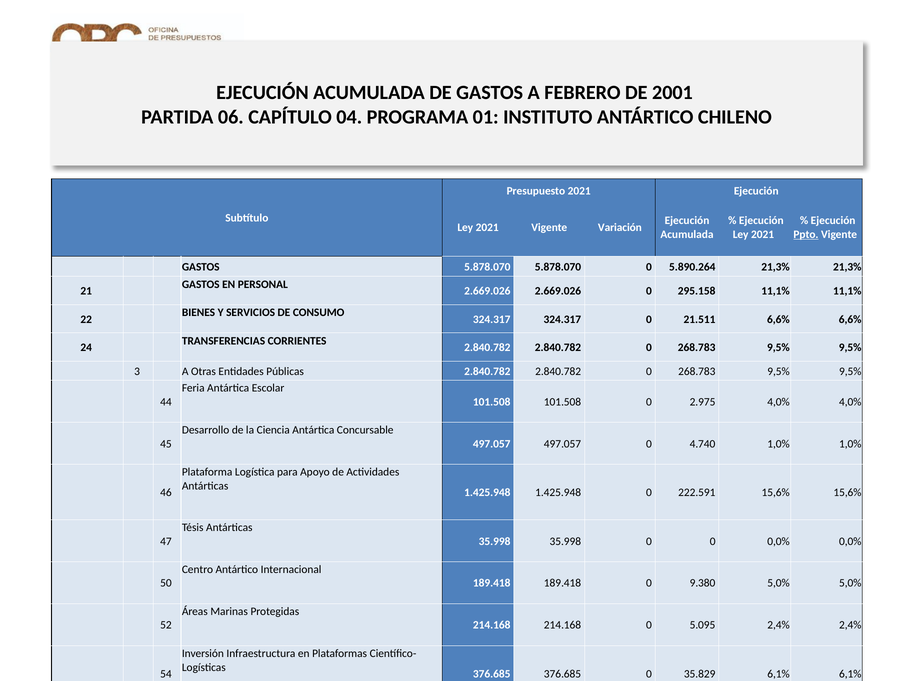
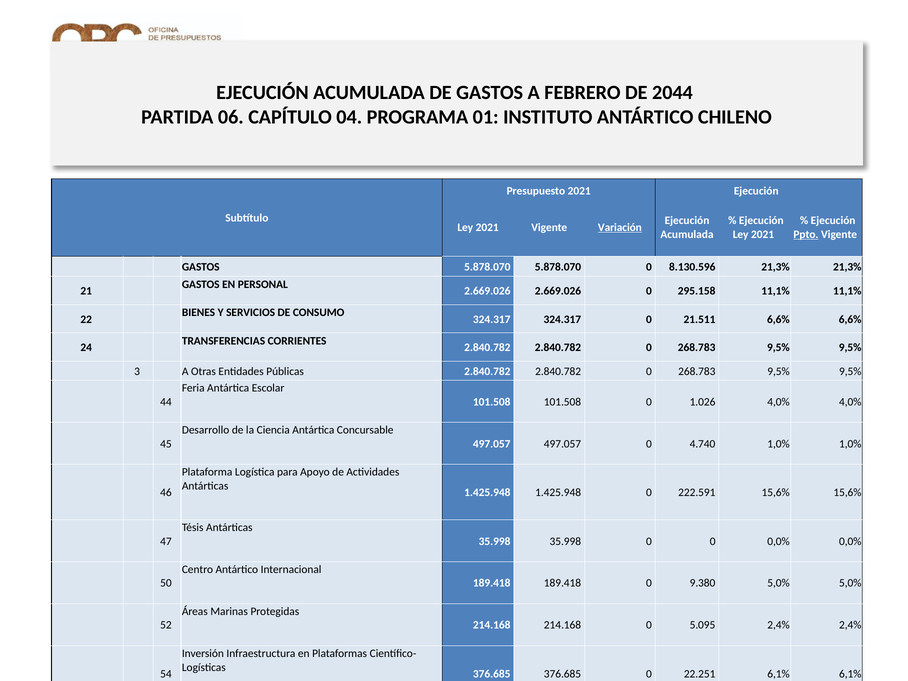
2001: 2001 -> 2044
Variación underline: none -> present
5.890.264: 5.890.264 -> 8.130.596
2.975: 2.975 -> 1.026
35.829: 35.829 -> 22.251
